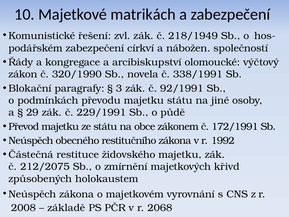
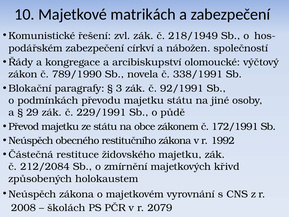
320/1990: 320/1990 -> 789/1990
212/2075: 212/2075 -> 212/2084
základě: základě -> školách
2068: 2068 -> 2079
